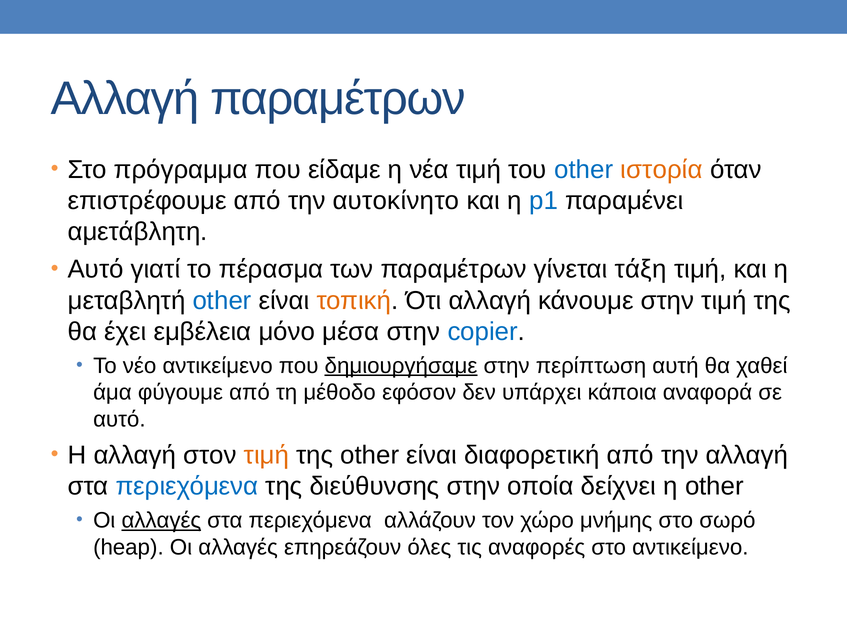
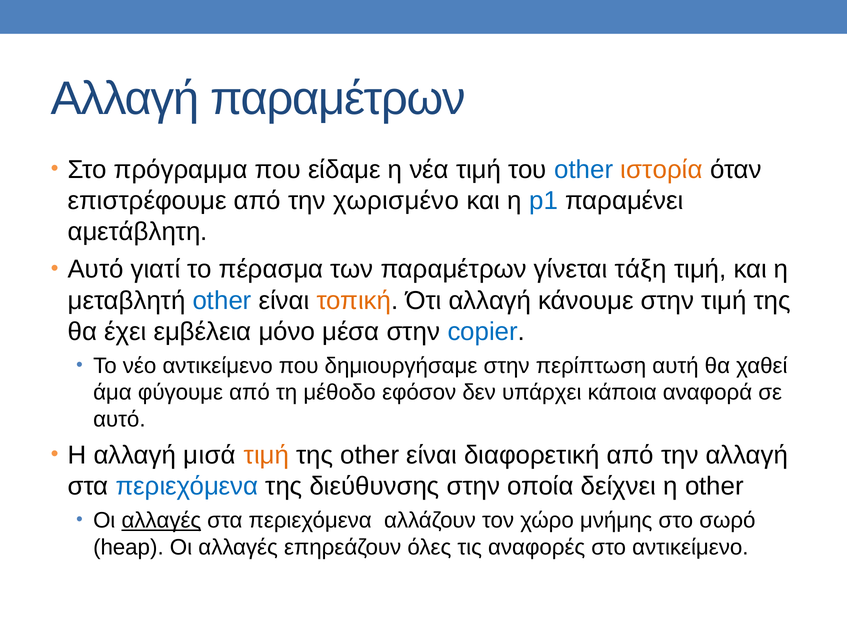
αυτοκίνητο: αυτοκίνητο -> χωρισμένο
δημιουργήσαμε underline: present -> none
στον: στον -> μισά
